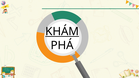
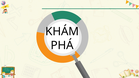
KHÁM underline: present -> none
